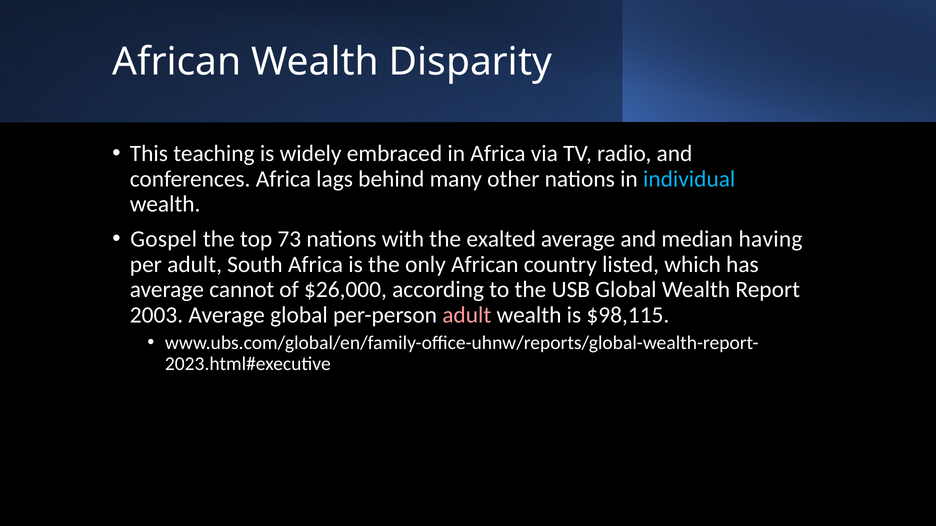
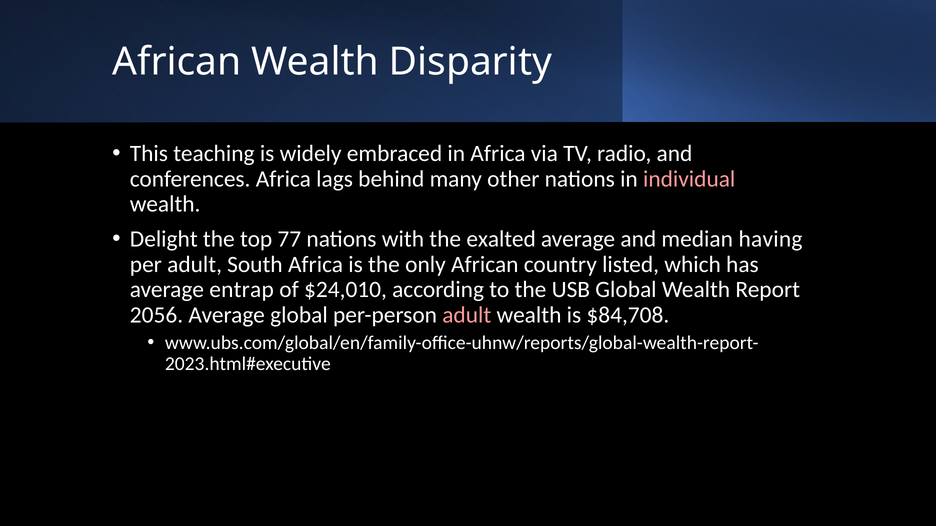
individual colour: light blue -> pink
Gospel: Gospel -> Delight
73: 73 -> 77
cannot: cannot -> entrap
$26,000: $26,000 -> $24,010
2003: 2003 -> 2056
$98,115: $98,115 -> $84,708
